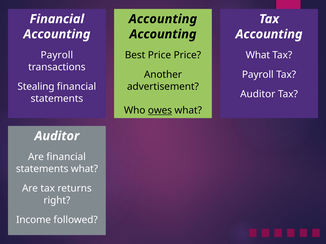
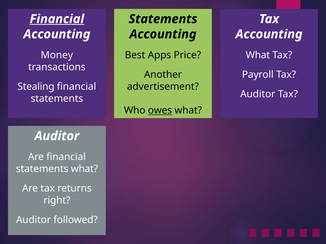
Financial at (57, 19) underline: none -> present
Accounting at (163, 19): Accounting -> Statements
Payroll at (57, 55): Payroll -> Money
Best Price: Price -> Apps
Income at (34, 220): Income -> Auditor
